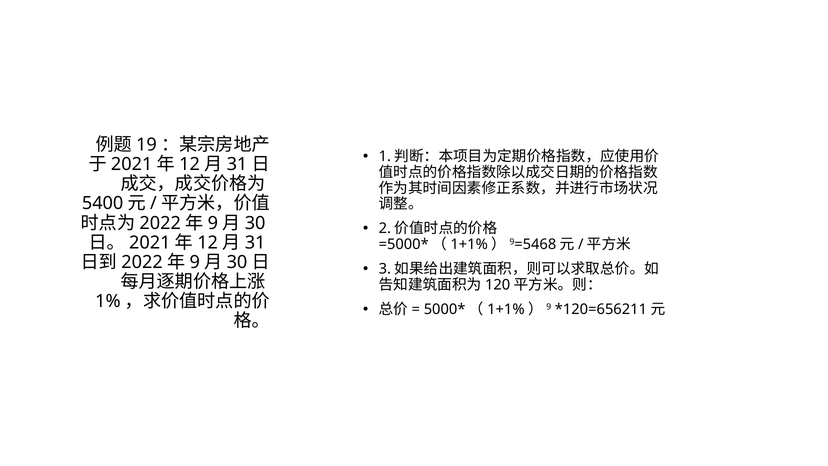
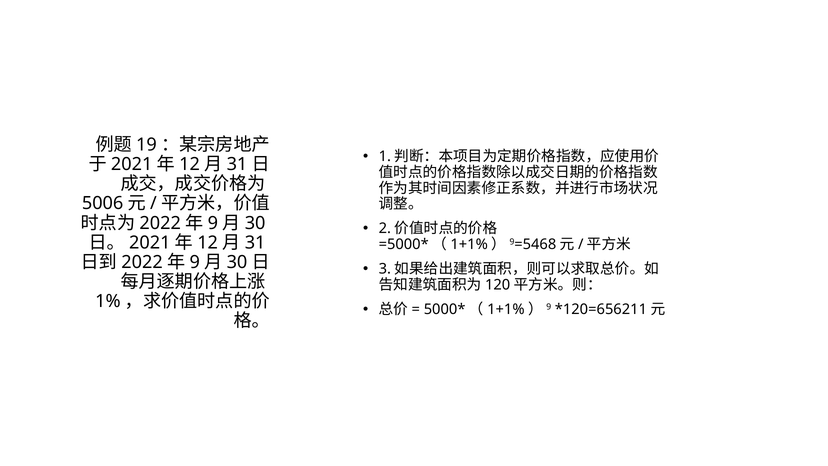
5400: 5400 -> 5006
